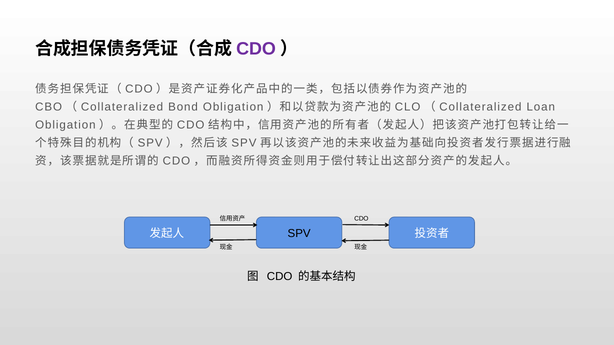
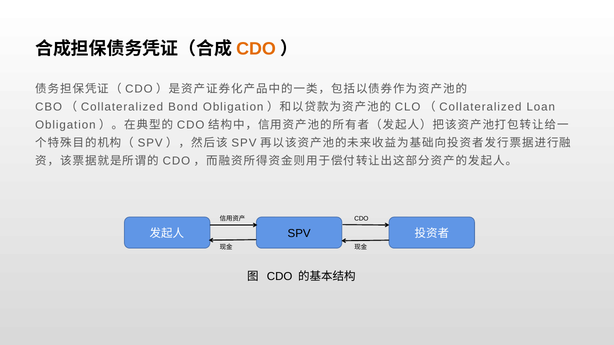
CDO at (256, 49) colour: purple -> orange
